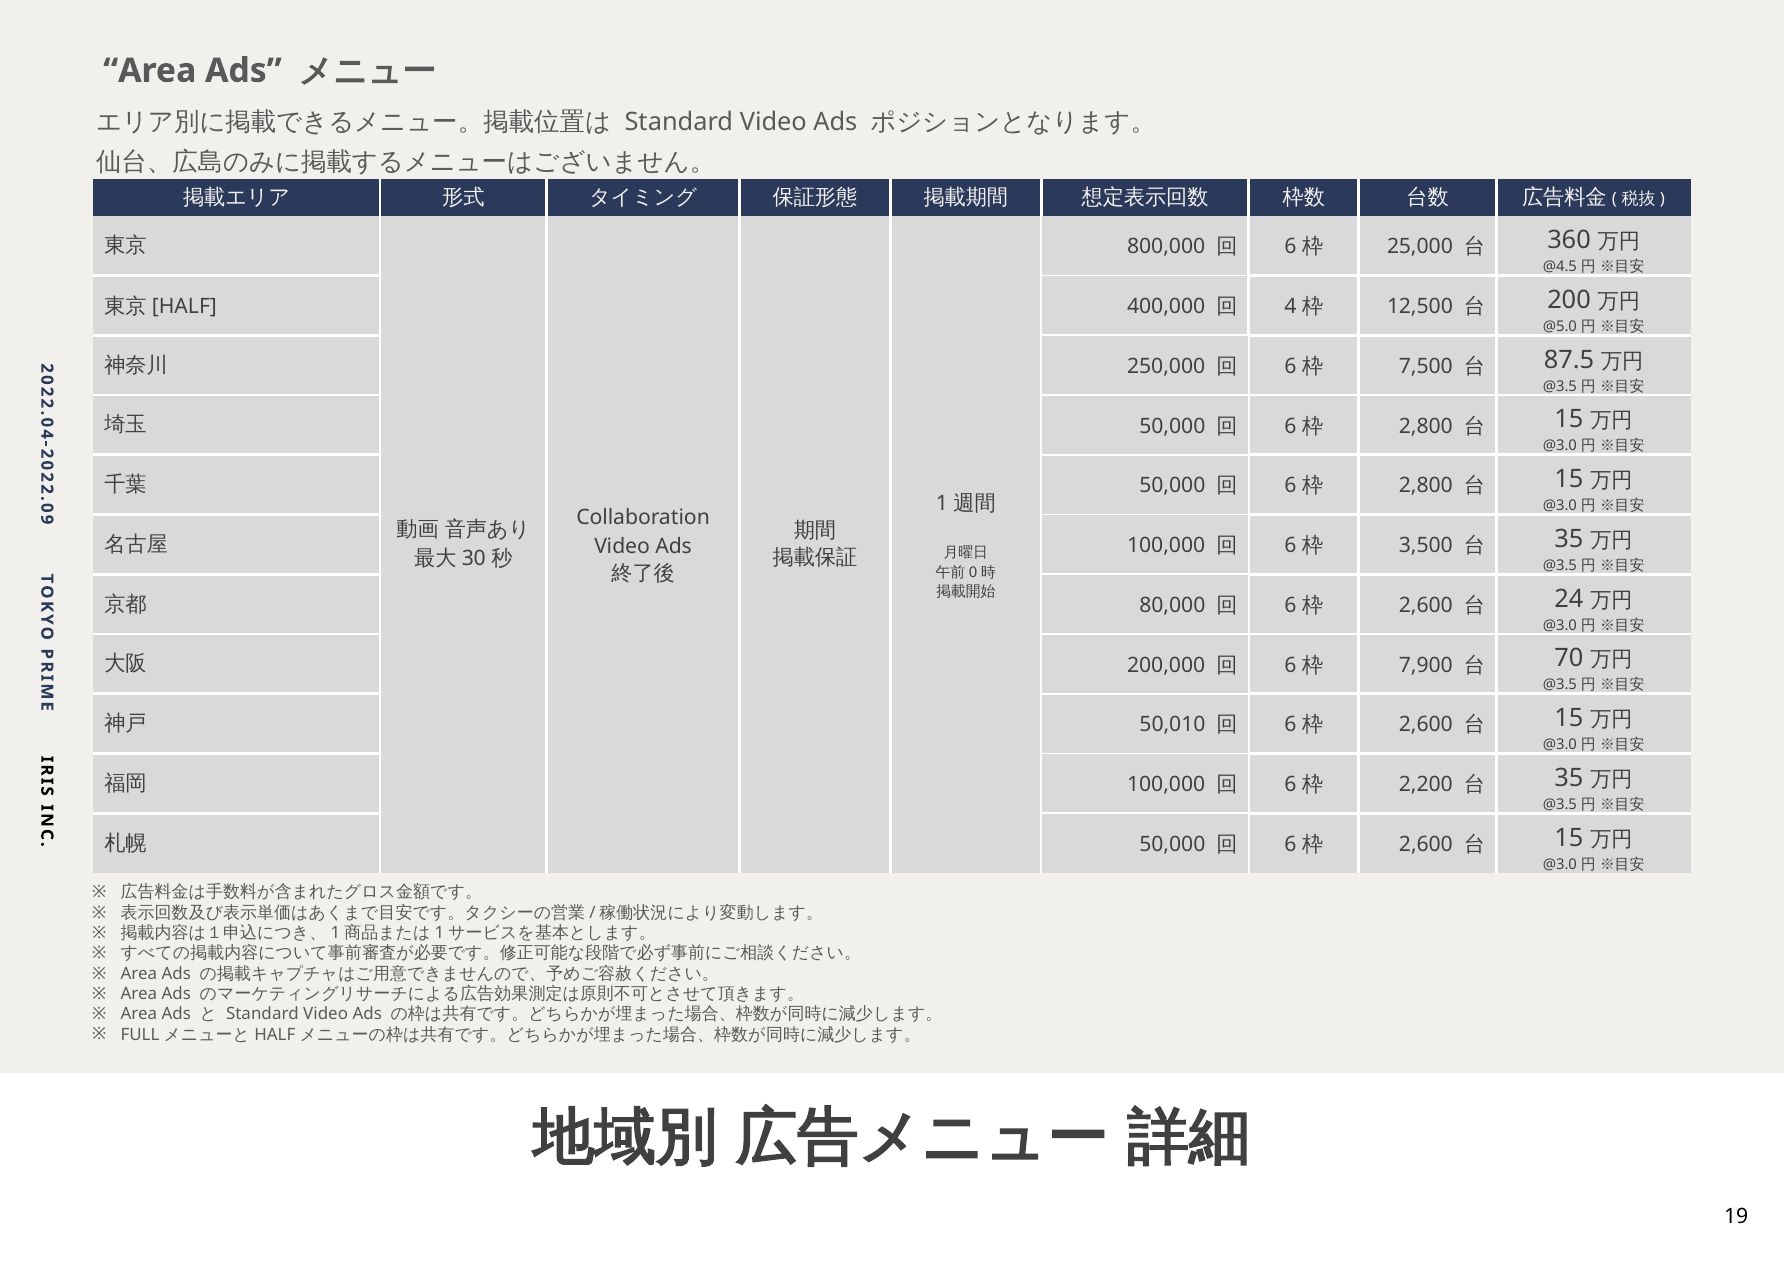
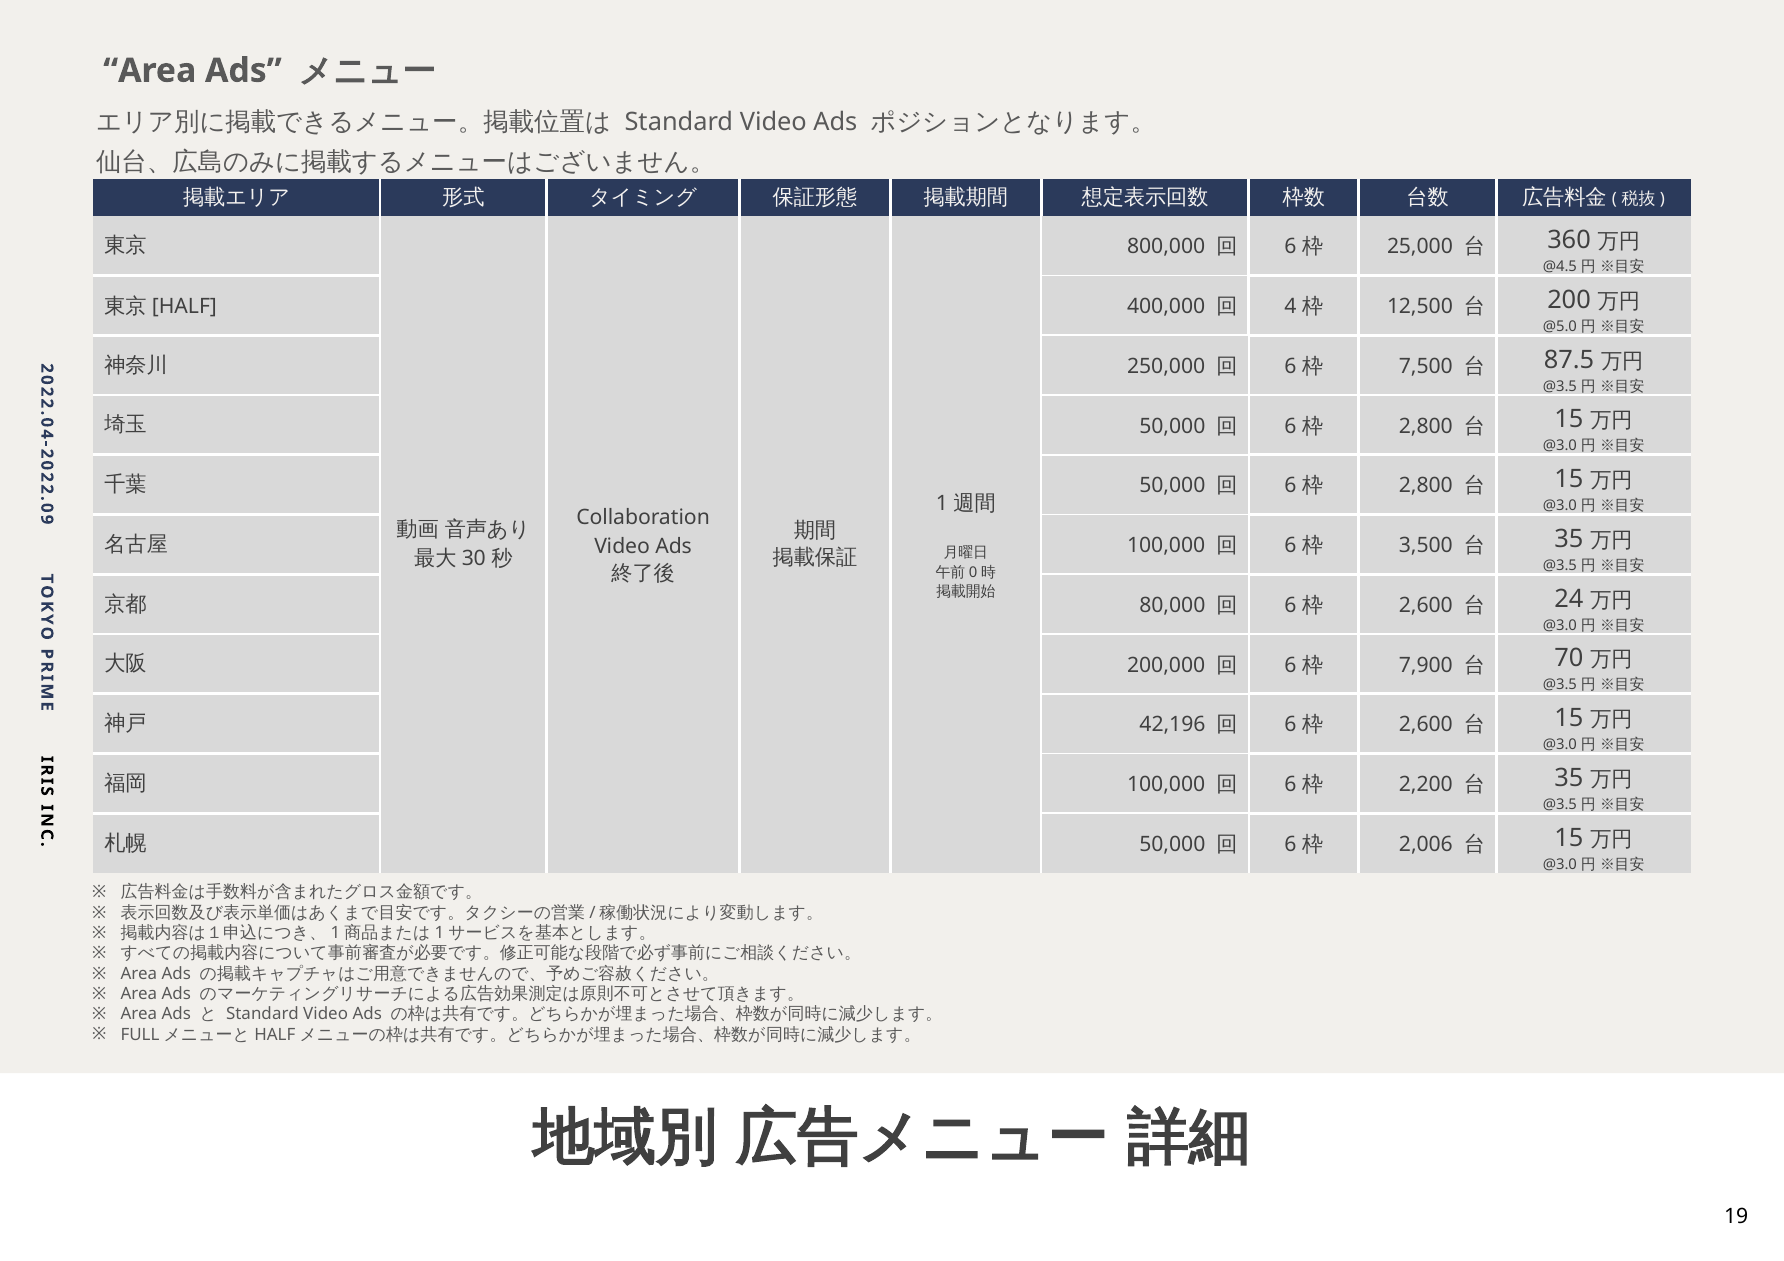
50,010: 50,010 -> 42,196
2,600 at (1426, 845): 2,600 -> 2,006
